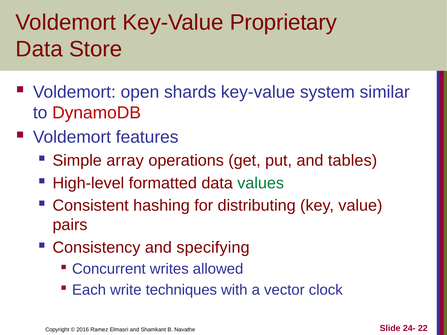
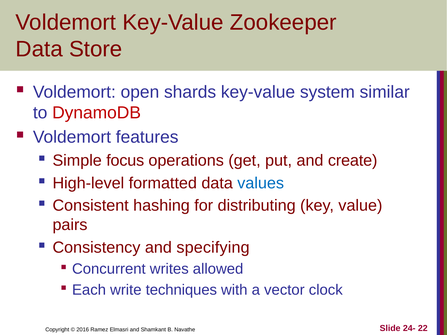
Proprietary: Proprietary -> Zookeeper
array: array -> focus
tables: tables -> create
values colour: green -> blue
